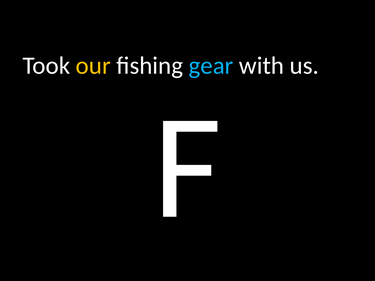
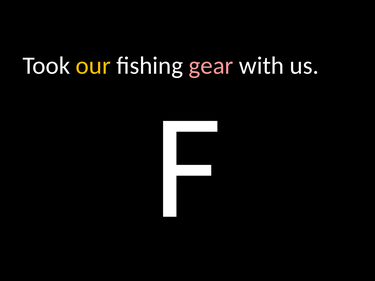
gear colour: light blue -> pink
